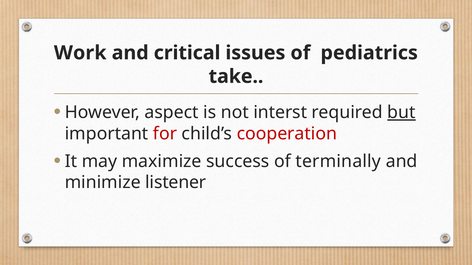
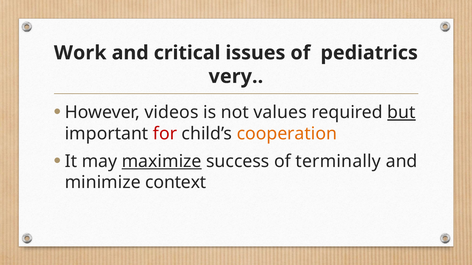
take: take -> very
aspect: aspect -> videos
interst: interst -> values
cooperation colour: red -> orange
maximize underline: none -> present
listener: listener -> context
